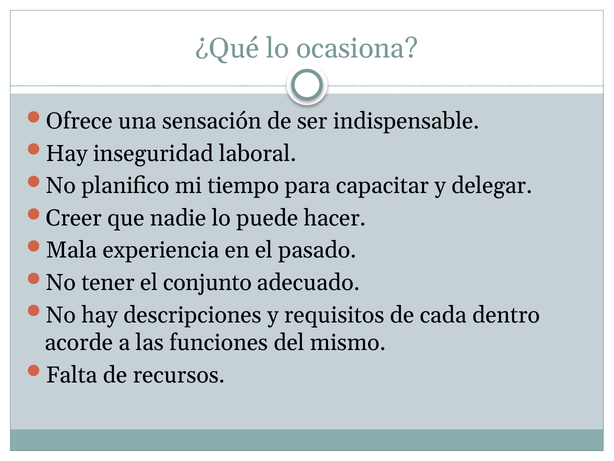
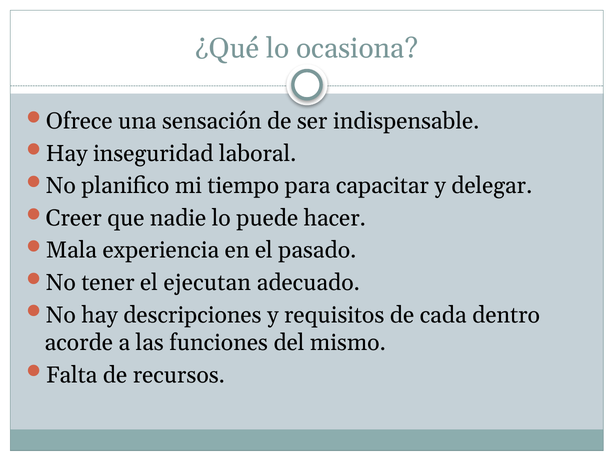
conjunto: conjunto -> ejecutan
